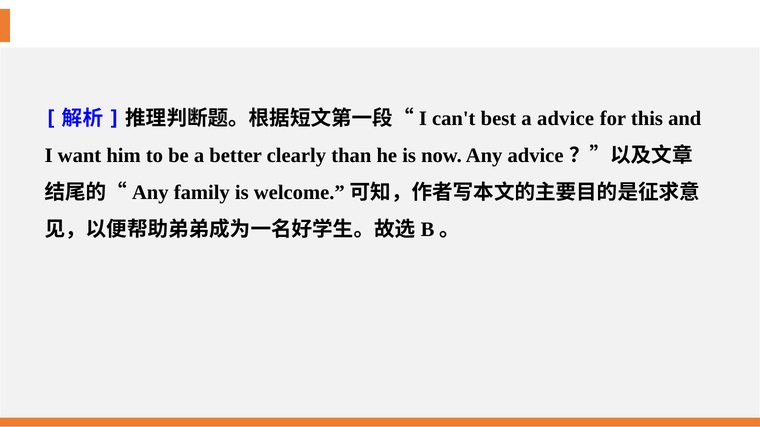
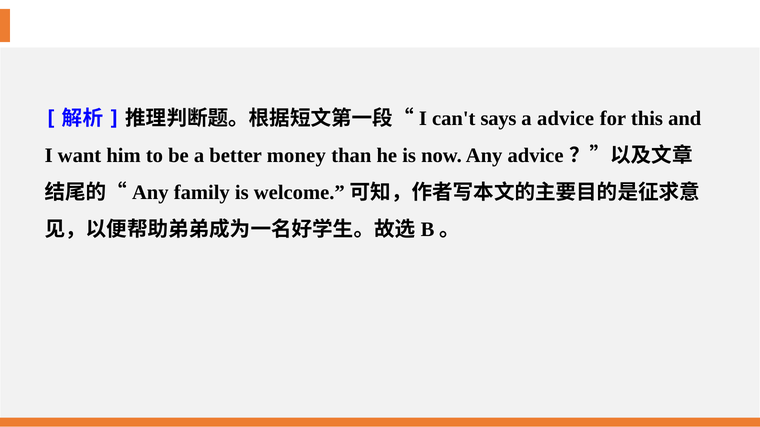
best: best -> says
clearly: clearly -> money
